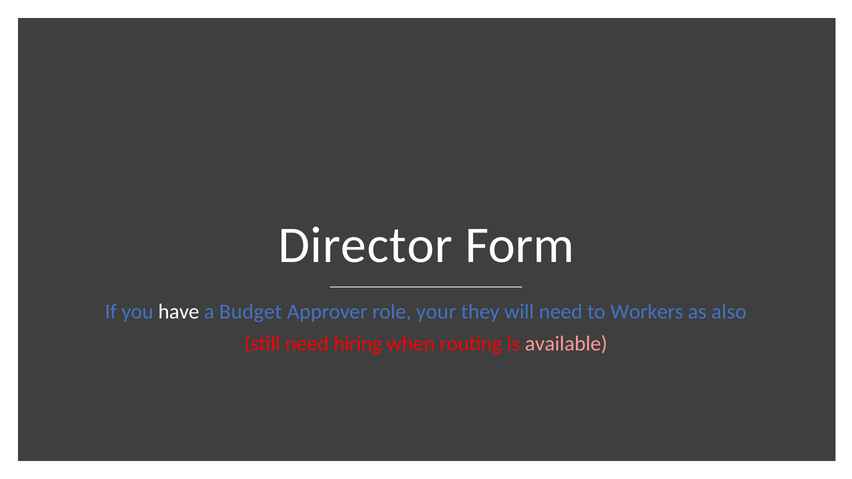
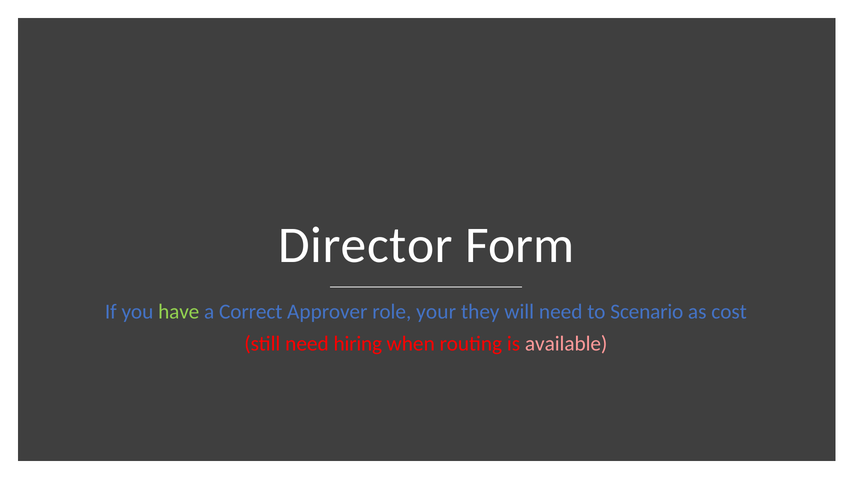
have colour: white -> light green
Budget: Budget -> Correct
Workers: Workers -> Scenario
also: also -> cost
